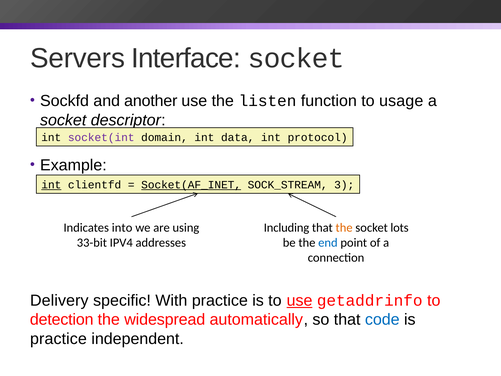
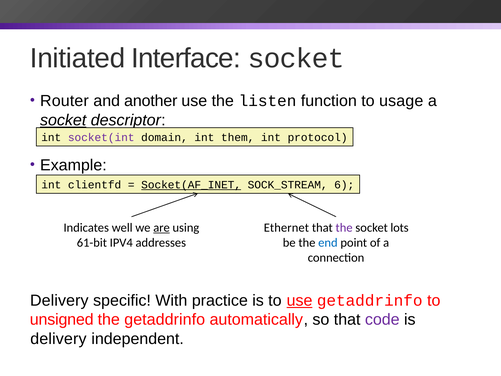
Servers: Servers -> Initiated
Sockfd: Sockfd -> Router
socket at (63, 120) underline: none -> present
data: data -> them
int at (51, 185) underline: present -> none
3: 3 -> 6
into: into -> well
are underline: none -> present
Including: Including -> Ethernet
the at (344, 227) colour: orange -> purple
33-bit: 33-bit -> 61-bit
detection: detection -> unsigned
the widespread: widespread -> getaddrinfo
code colour: blue -> purple
practice at (58, 339): practice -> delivery
